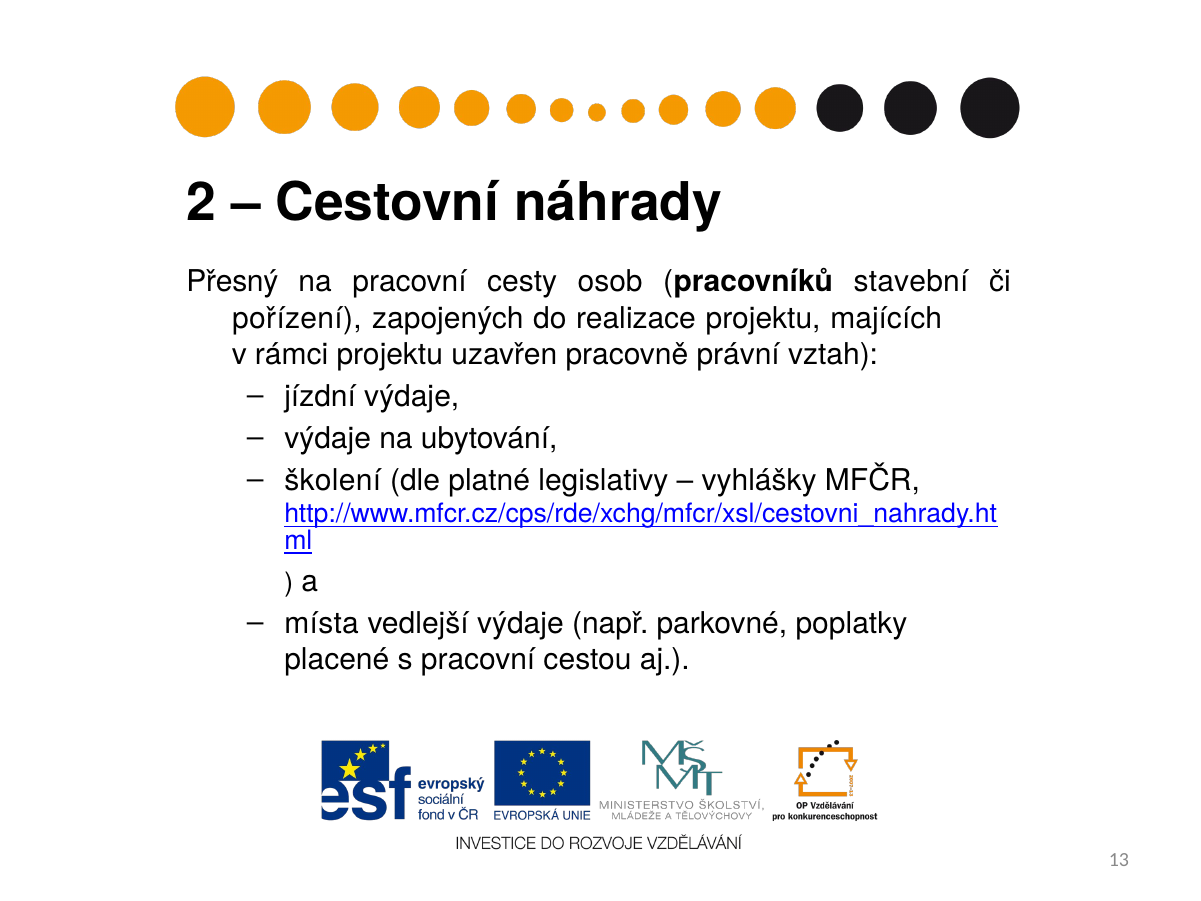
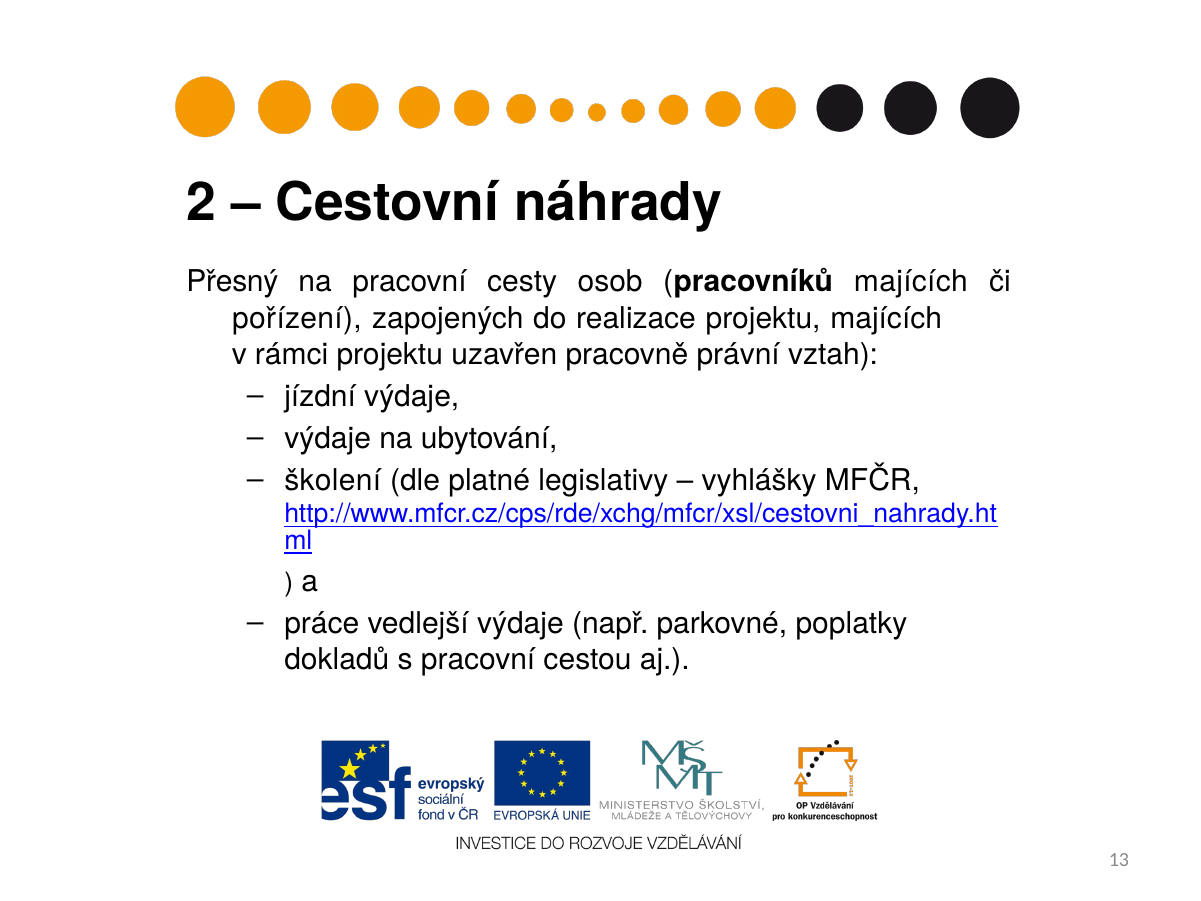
pracovníků stavební: stavební -> majících
místa: místa -> práce
placené: placené -> dokladů
